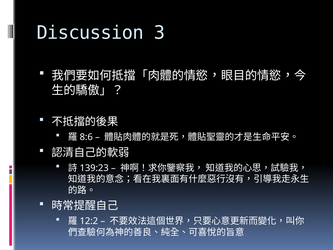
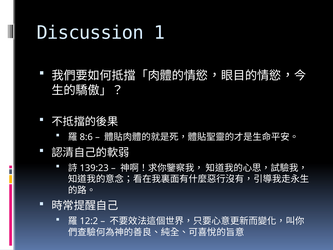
3: 3 -> 1
